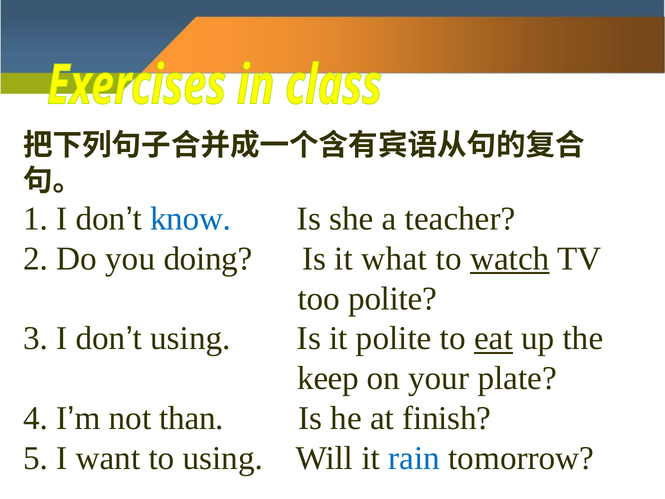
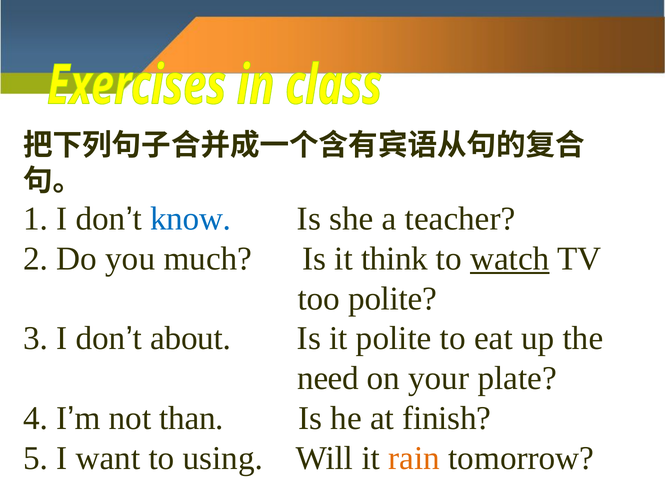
doing: doing -> much
what: what -> think
don’t using: using -> about
eat underline: present -> none
keep: keep -> need
rain colour: blue -> orange
